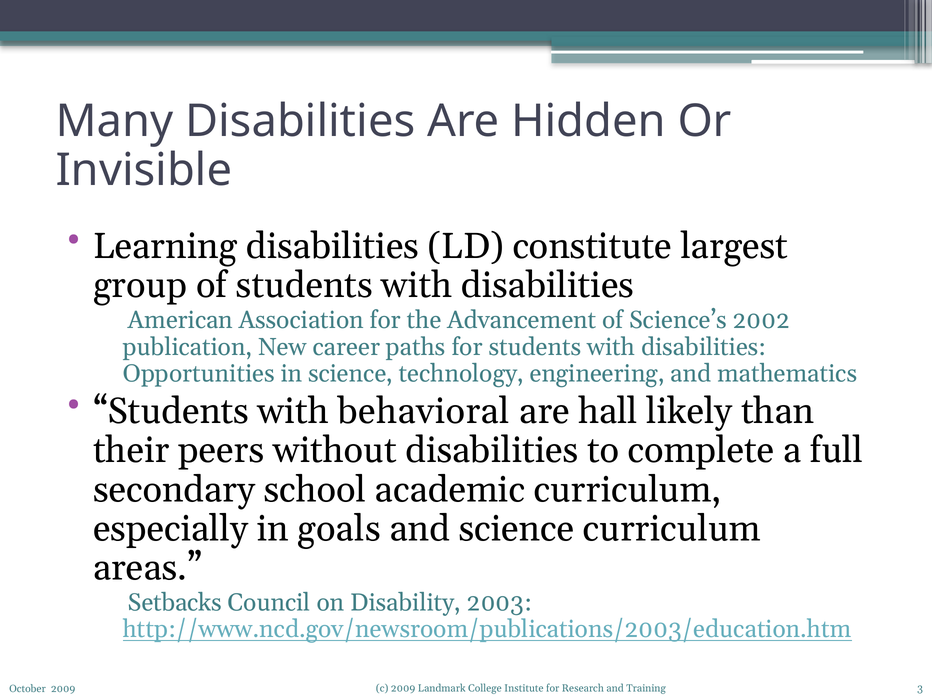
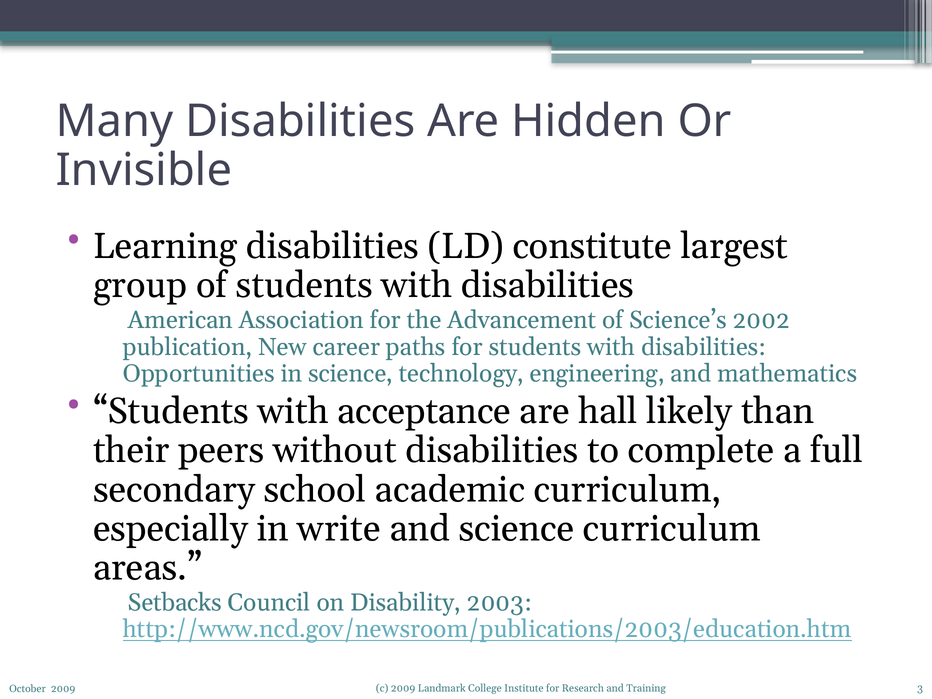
behavioral: behavioral -> acceptance
goals: goals -> write
